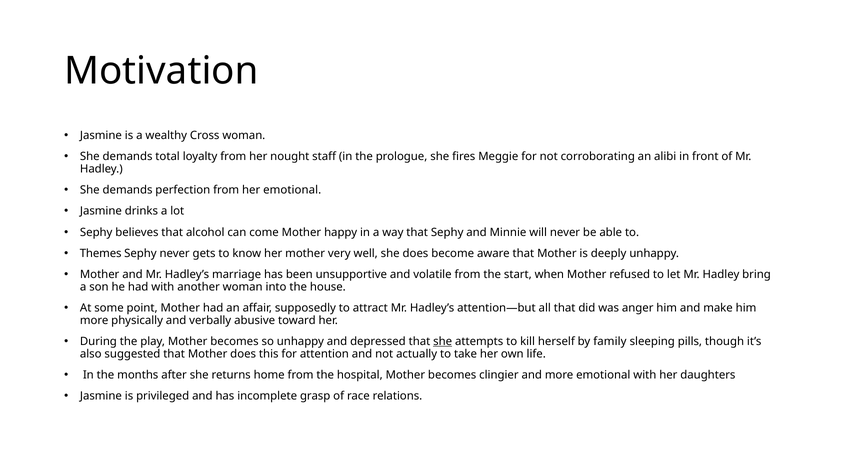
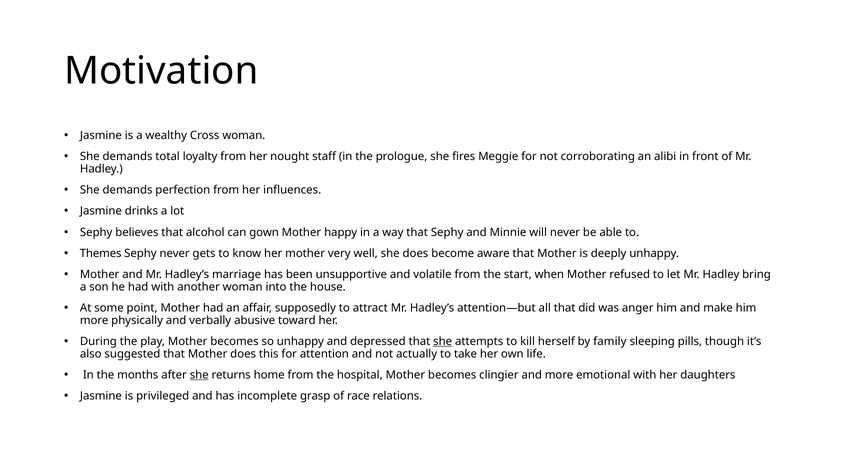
her emotional: emotional -> influences
come: come -> gown
she at (199, 375) underline: none -> present
